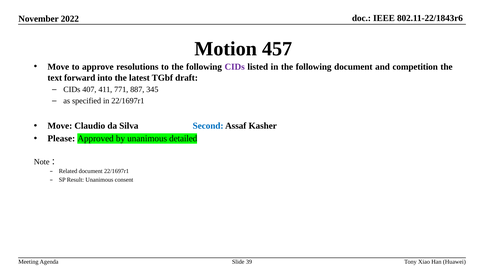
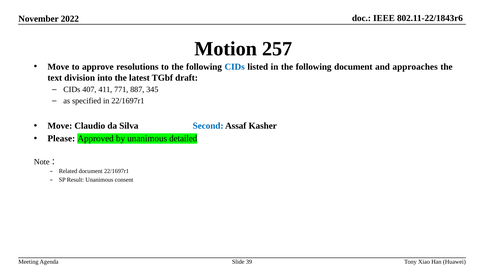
457: 457 -> 257
CIDs at (235, 67) colour: purple -> blue
competition: competition -> approaches
forward: forward -> division
